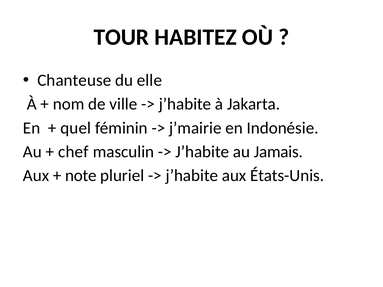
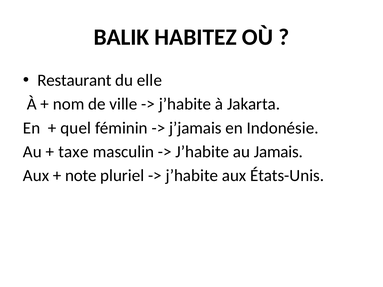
TOUR: TOUR -> BALIK
Chanteuse: Chanteuse -> Restaurant
j’mairie: j’mairie -> j’jamais
chef: chef -> taxe
